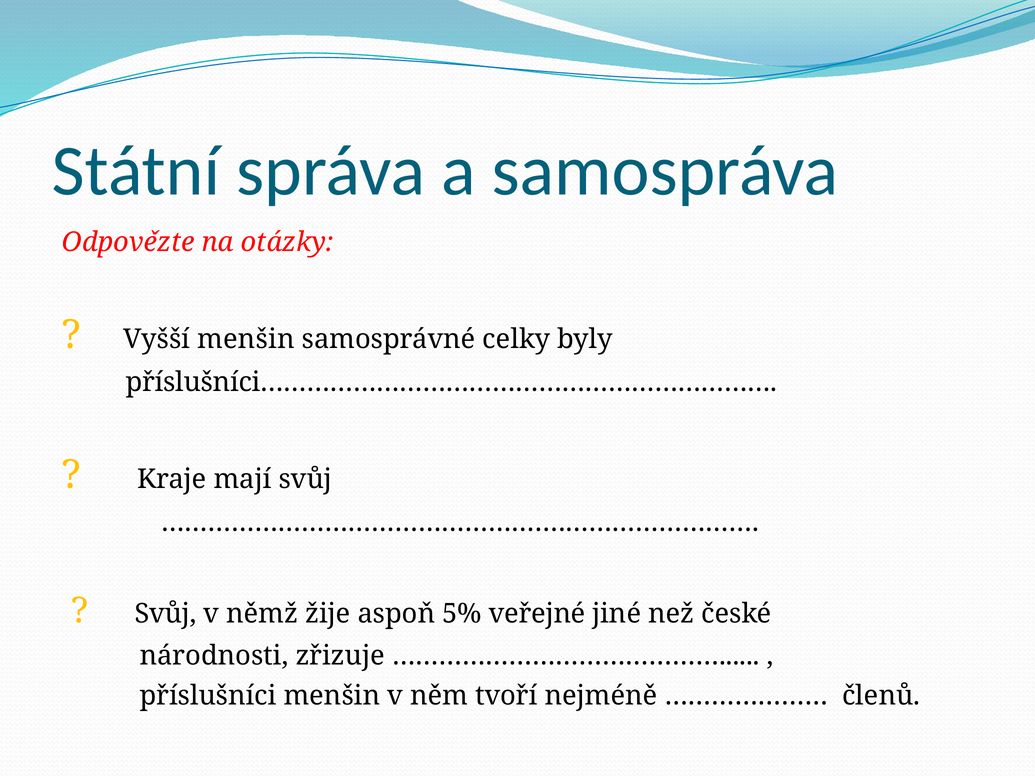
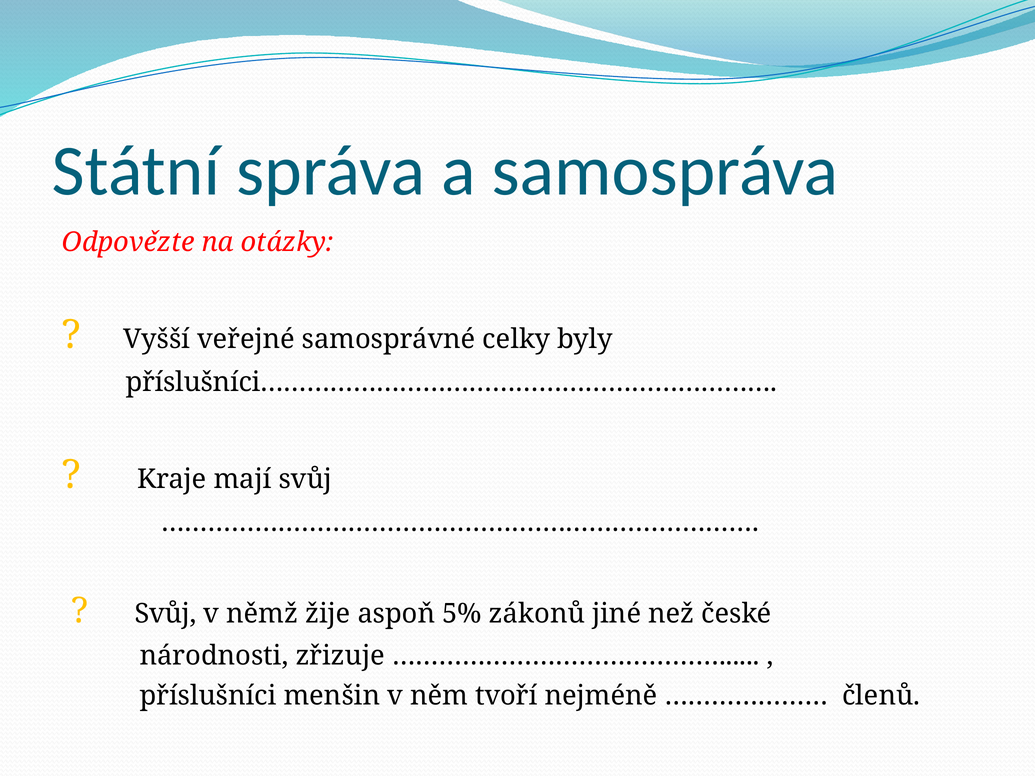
Vyšší menšin: menšin -> veřejné
veřejné: veřejné -> zákonů
